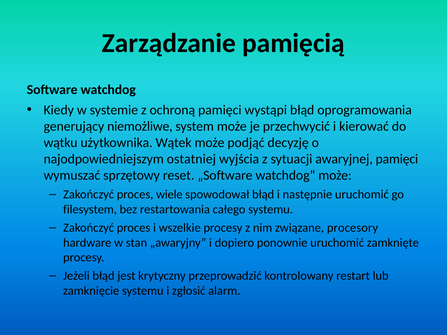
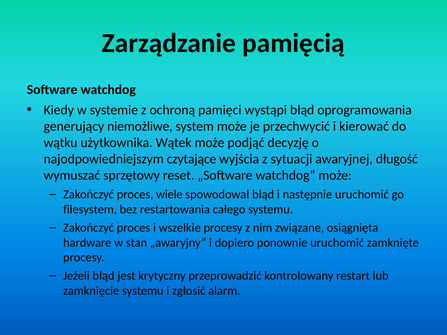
ostatniej: ostatniej -> czytające
awaryjnej pamięci: pamięci -> długość
procesory: procesory -> osiągnięta
